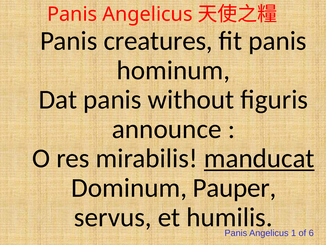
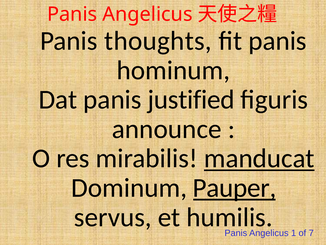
creatures: creatures -> thoughts
without: without -> justified
Pauper underline: none -> present
6: 6 -> 7
